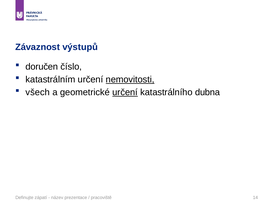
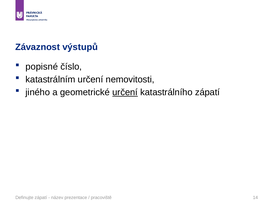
doručen: doručen -> popisné
nemovitosti underline: present -> none
všech: všech -> jiného
katastrálního dubna: dubna -> zápatí
